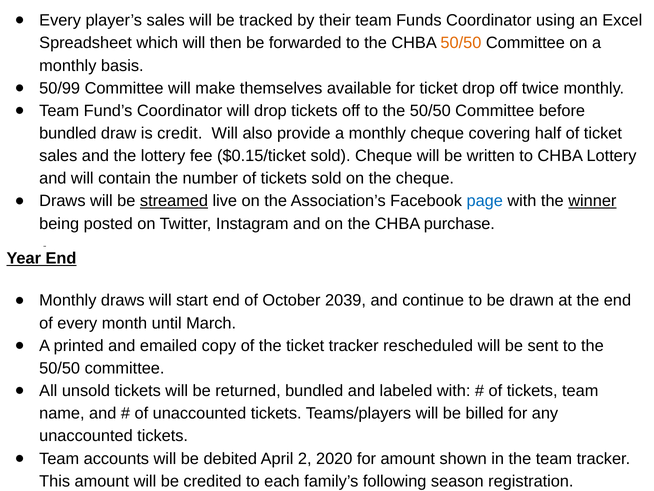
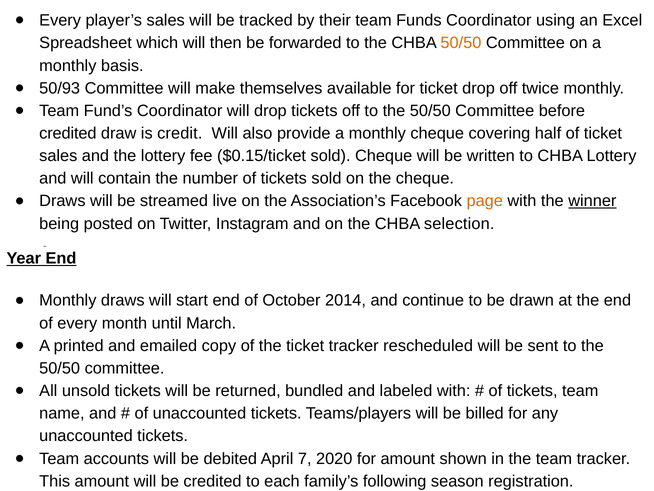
50/99: 50/99 -> 50/93
bundled at (68, 133): bundled -> credited
streamed underline: present -> none
page colour: blue -> orange
purchase: purchase -> selection
2039: 2039 -> 2014
2: 2 -> 7
